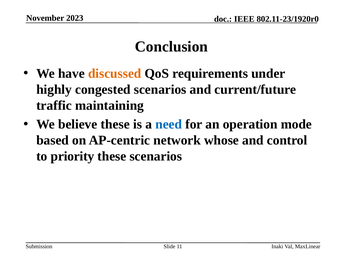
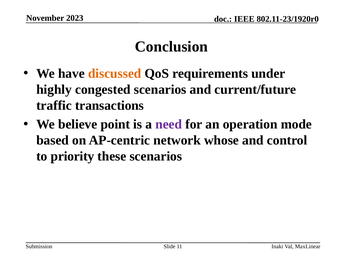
maintaining: maintaining -> transactions
believe these: these -> point
need colour: blue -> purple
